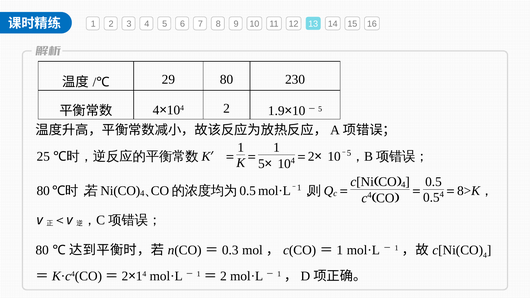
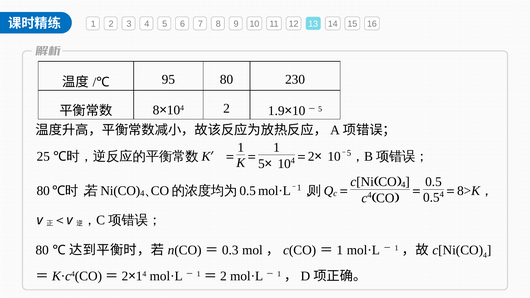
29: 29 -> 95
4 at (156, 110): 4 -> 8
